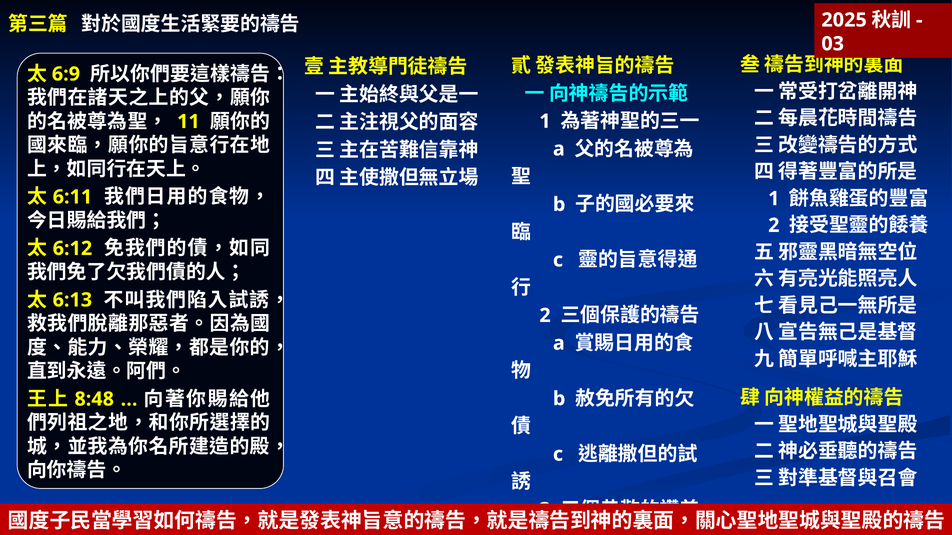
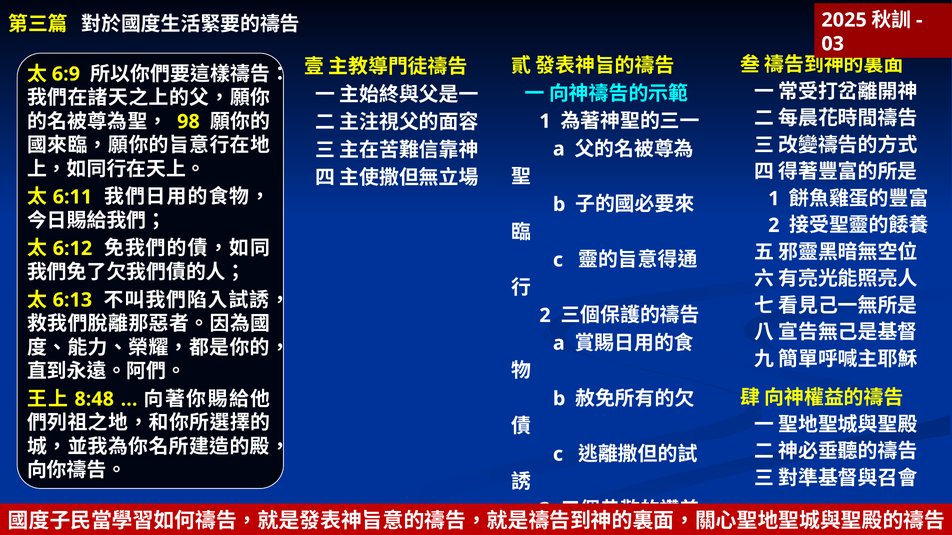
11: 11 -> 98
